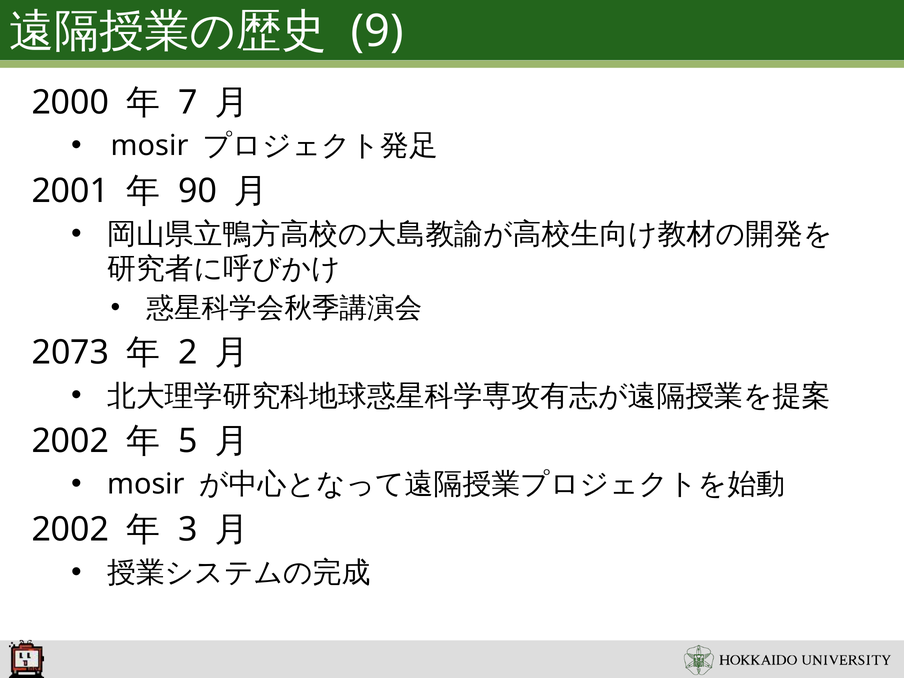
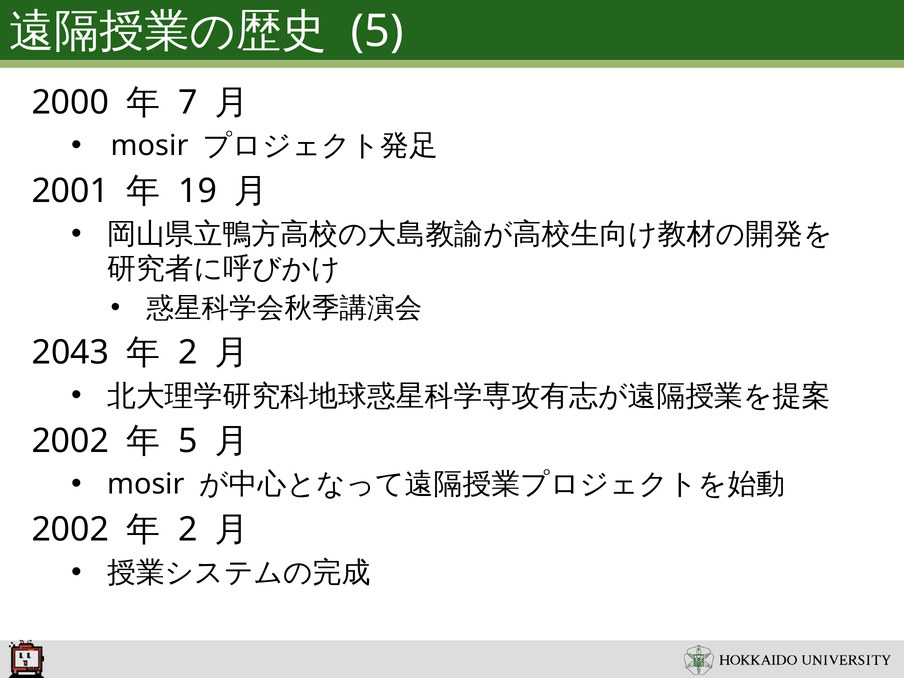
9 at (377, 31): 9 -> 5
90: 90 -> 19
2073: 2073 -> 2043
3 at (188, 529): 3 -> 2
